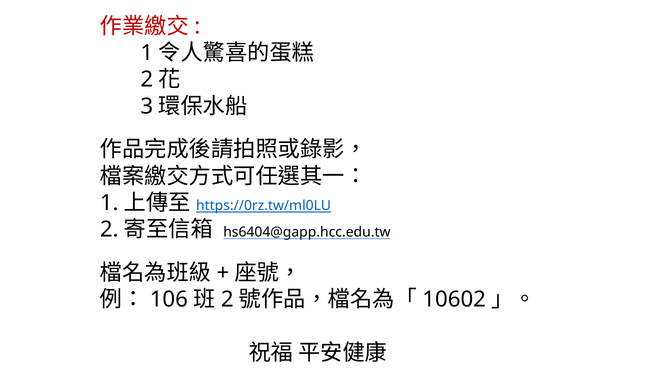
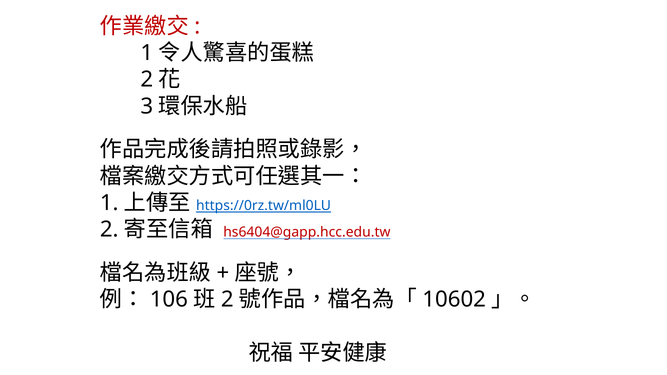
hs6404@gapp.hcc.edu.tw colour: black -> red
